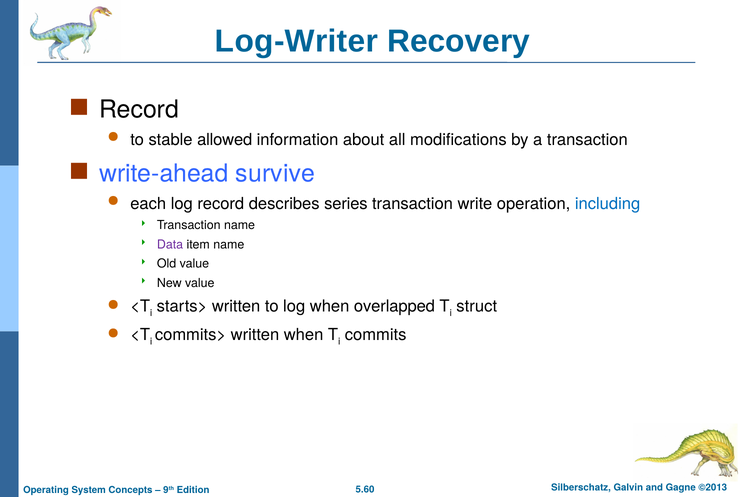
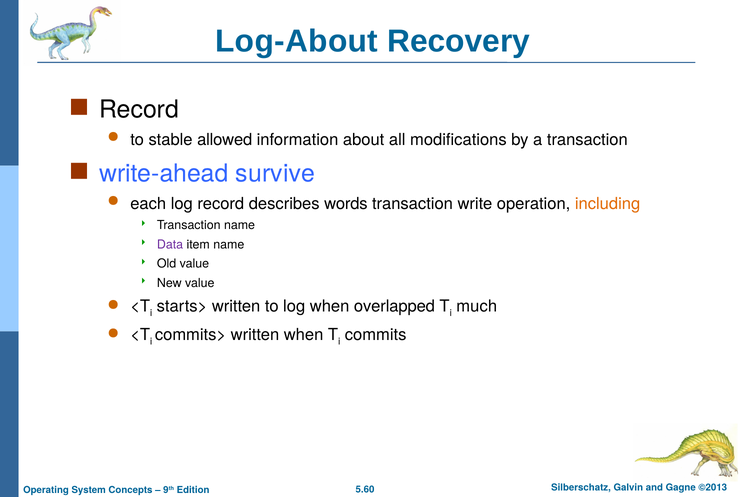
Log-Writer: Log-Writer -> Log-About
series: series -> words
including colour: blue -> orange
struct: struct -> much
